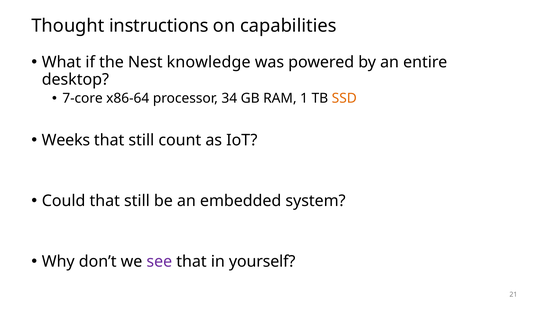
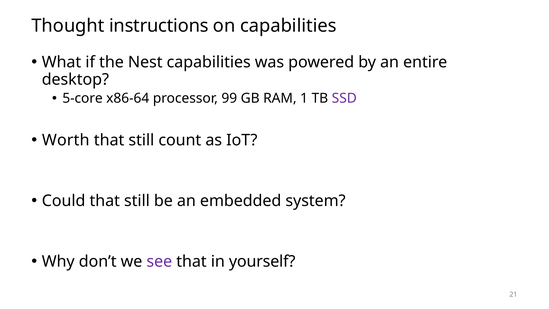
Nest knowledge: knowledge -> capabilities
7-core: 7-core -> 5-core
34: 34 -> 99
SSD colour: orange -> purple
Weeks: Weeks -> Worth
